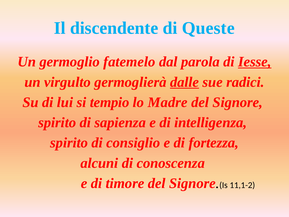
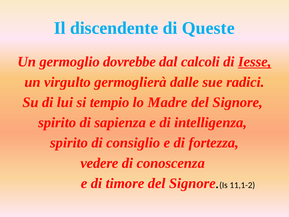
fatemelo: fatemelo -> dovrebbe
parola: parola -> calcoli
dalle underline: present -> none
alcuni: alcuni -> vedere
